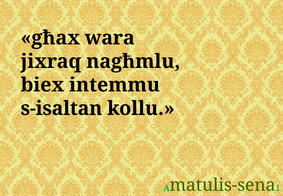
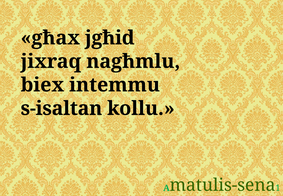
wara: wara -> jgħid
